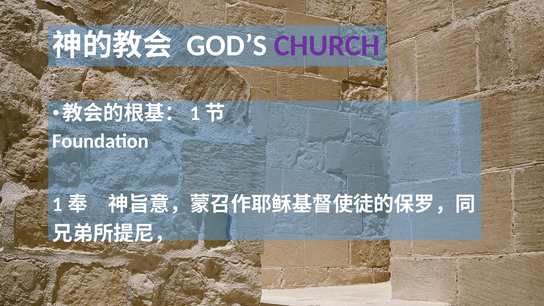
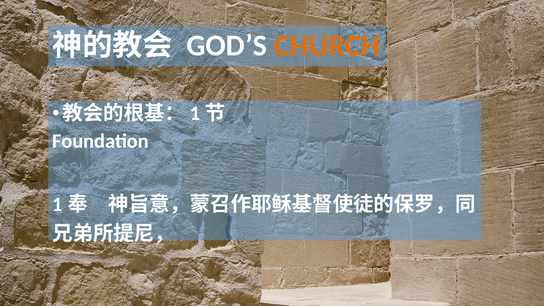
CHURCH colour: purple -> orange
